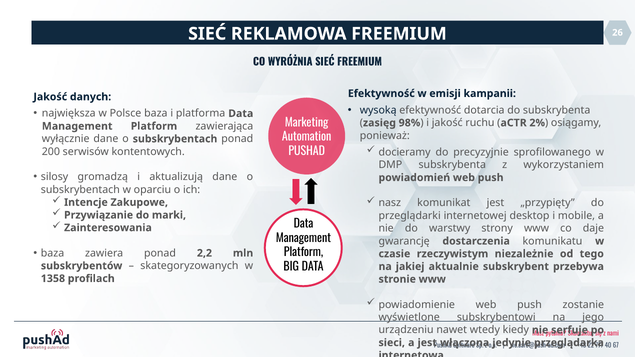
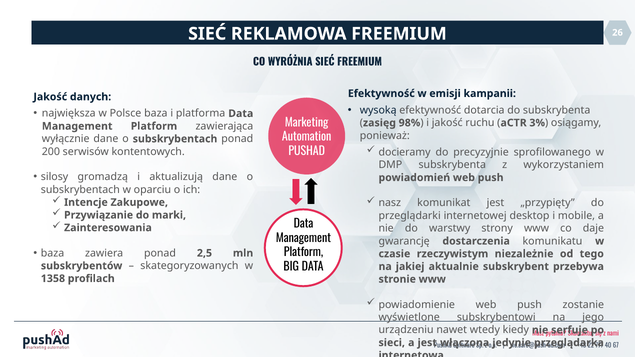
2%: 2% -> 3%
2,2: 2,2 -> 2,5
